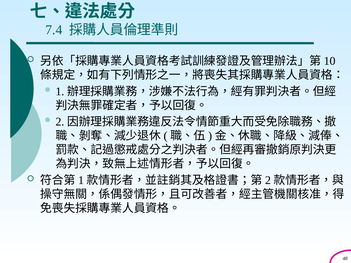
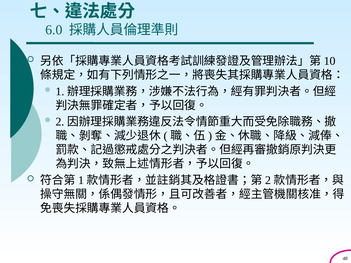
7.4: 7.4 -> 6.0
